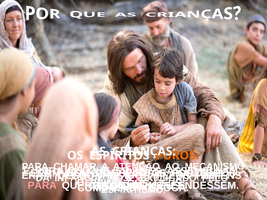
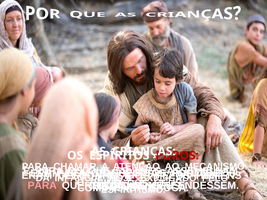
PUROS at (177, 156) colour: orange -> red
